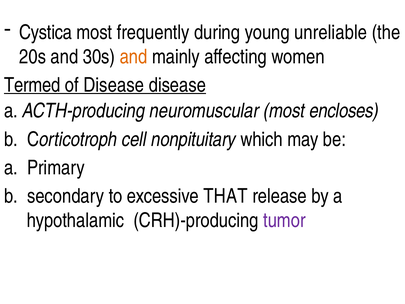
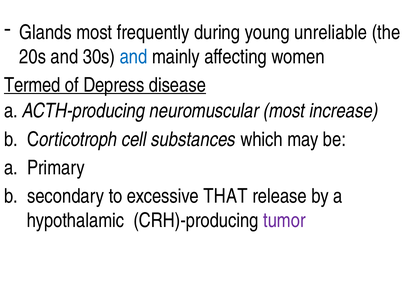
Cystica: Cystica -> Glands
and at (134, 57) colour: orange -> blue
of Disease: Disease -> Depress
encloses: encloses -> increase
nonpituitary: nonpituitary -> substances
